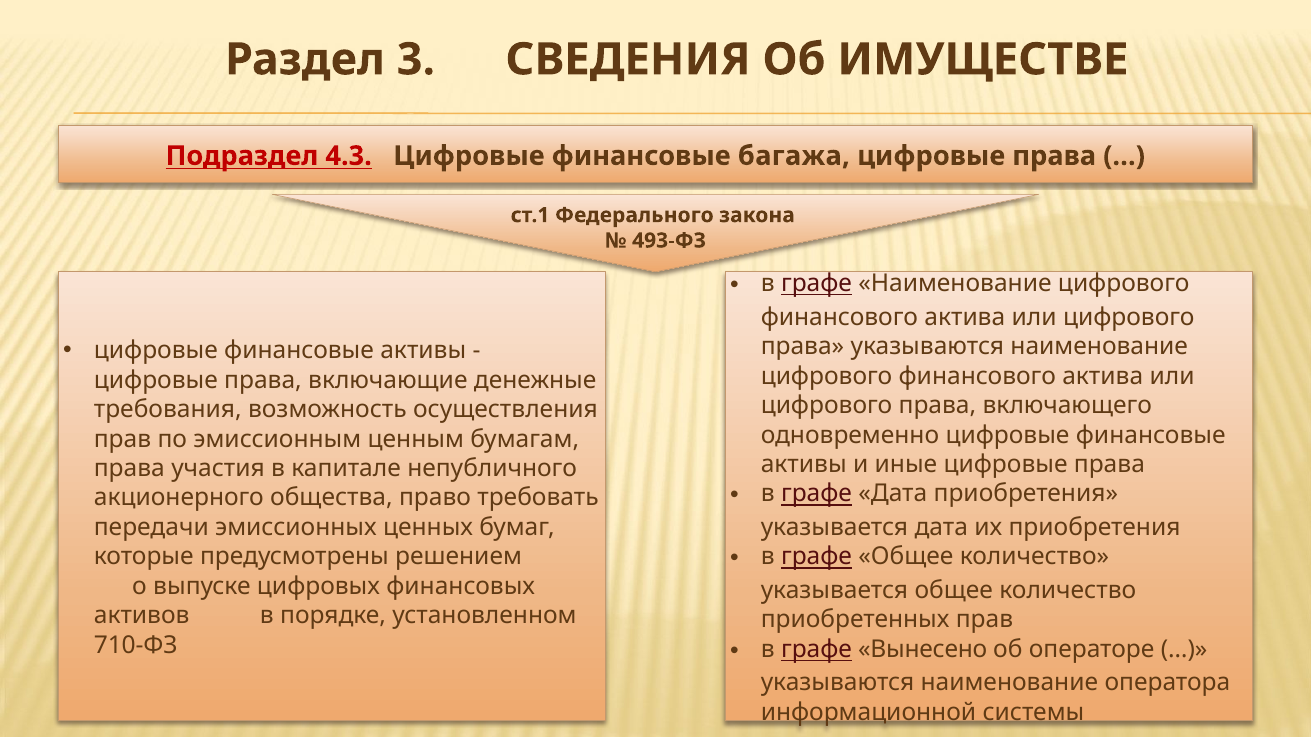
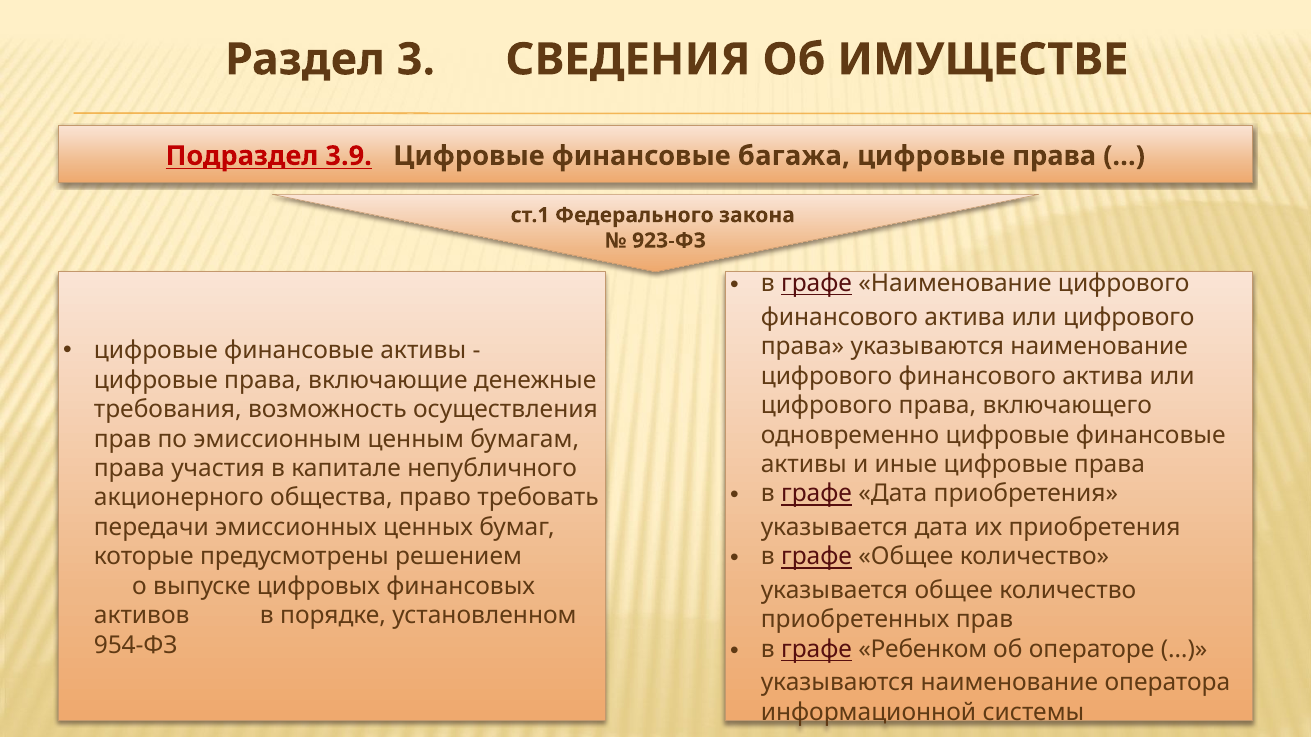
4.3: 4.3 -> 3.9
493-ФЗ: 493-ФЗ -> 923-ФЗ
710-ФЗ: 710-ФЗ -> 954-ФЗ
Вынесено: Вынесено -> Ребенком
